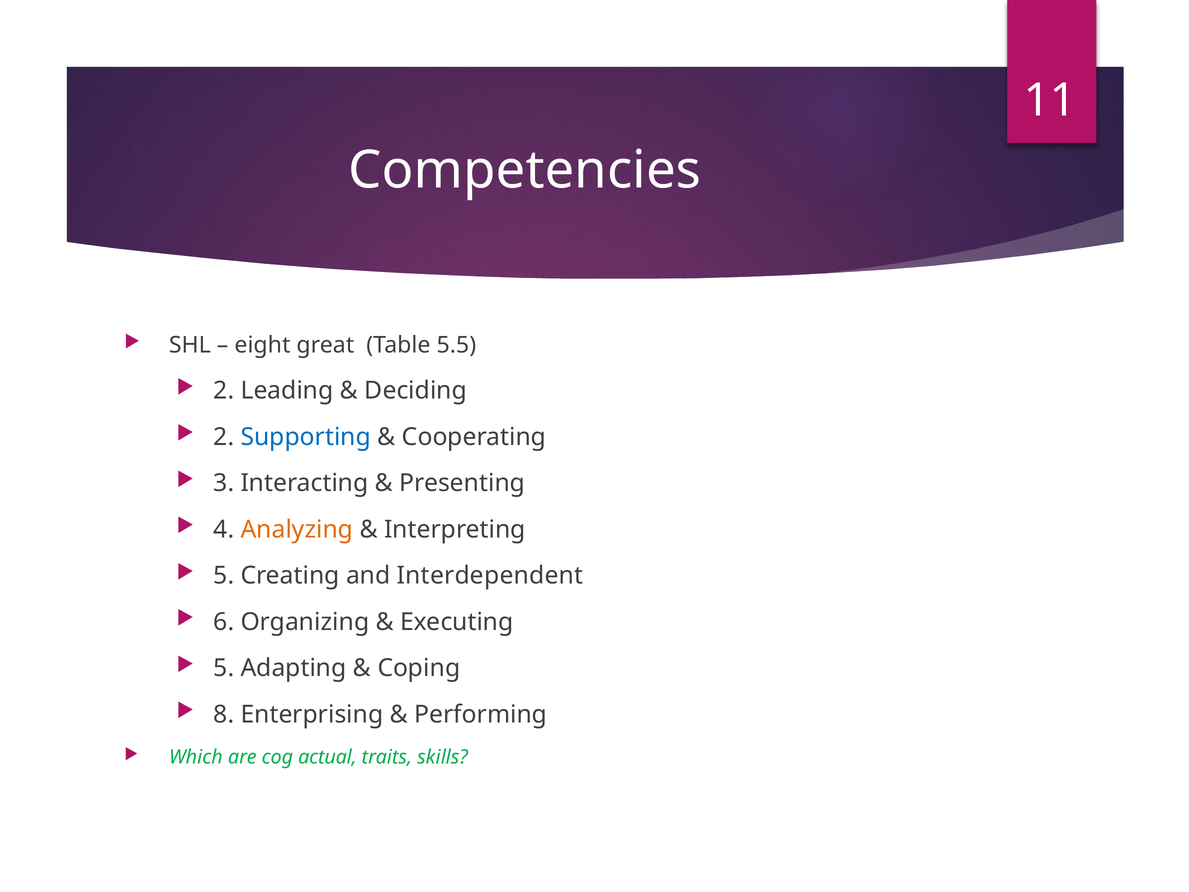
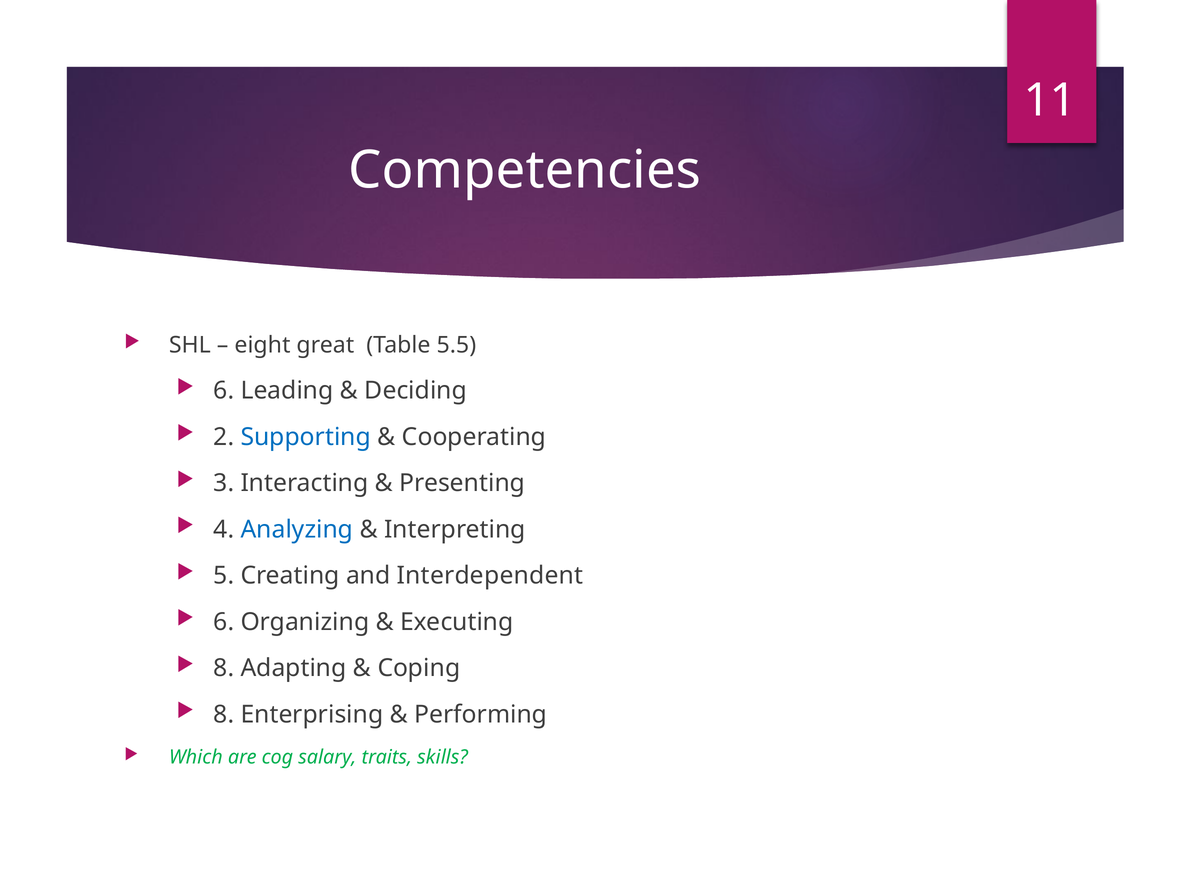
2 at (224, 390): 2 -> 6
Analyzing colour: orange -> blue
5 at (224, 668): 5 -> 8
actual: actual -> salary
